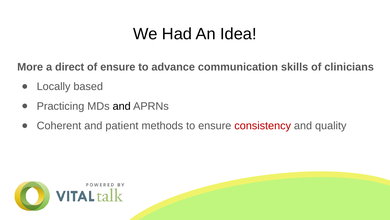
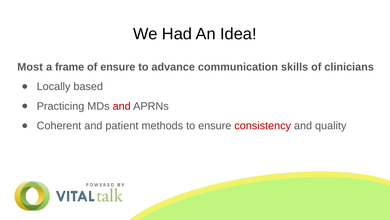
More: More -> Most
direct: direct -> frame
and at (122, 106) colour: black -> red
